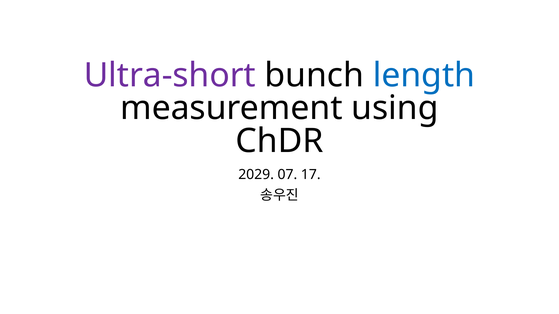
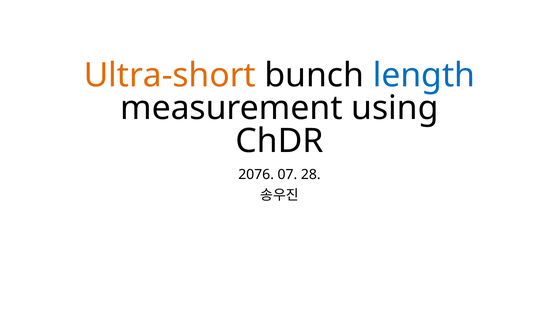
Ultra-short colour: purple -> orange
2029: 2029 -> 2076
17: 17 -> 28
